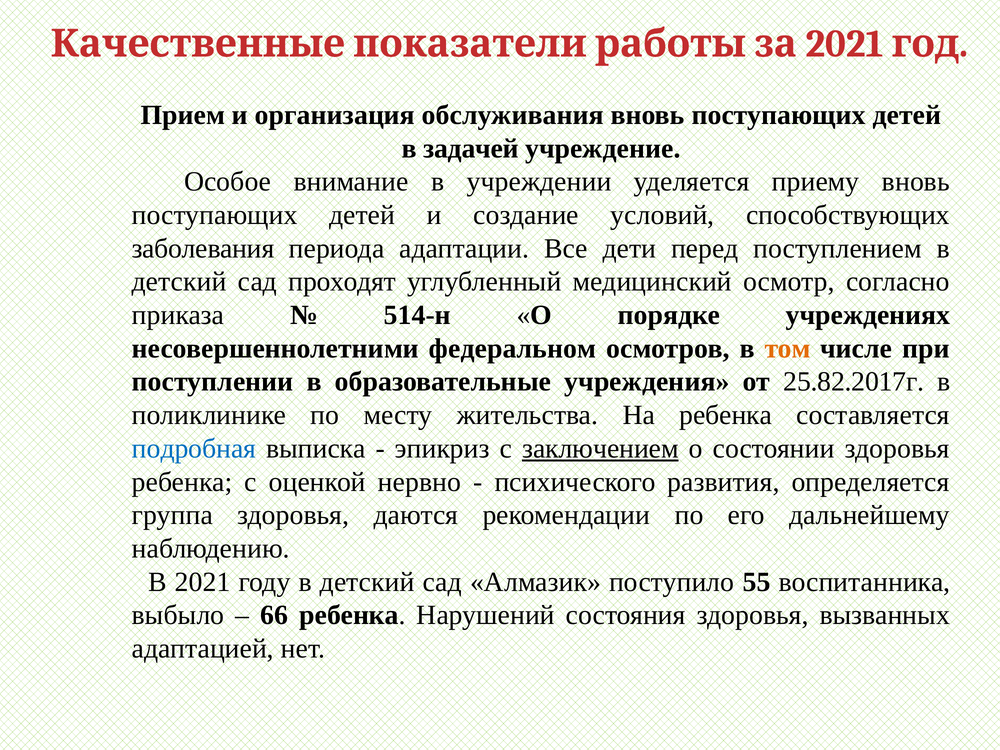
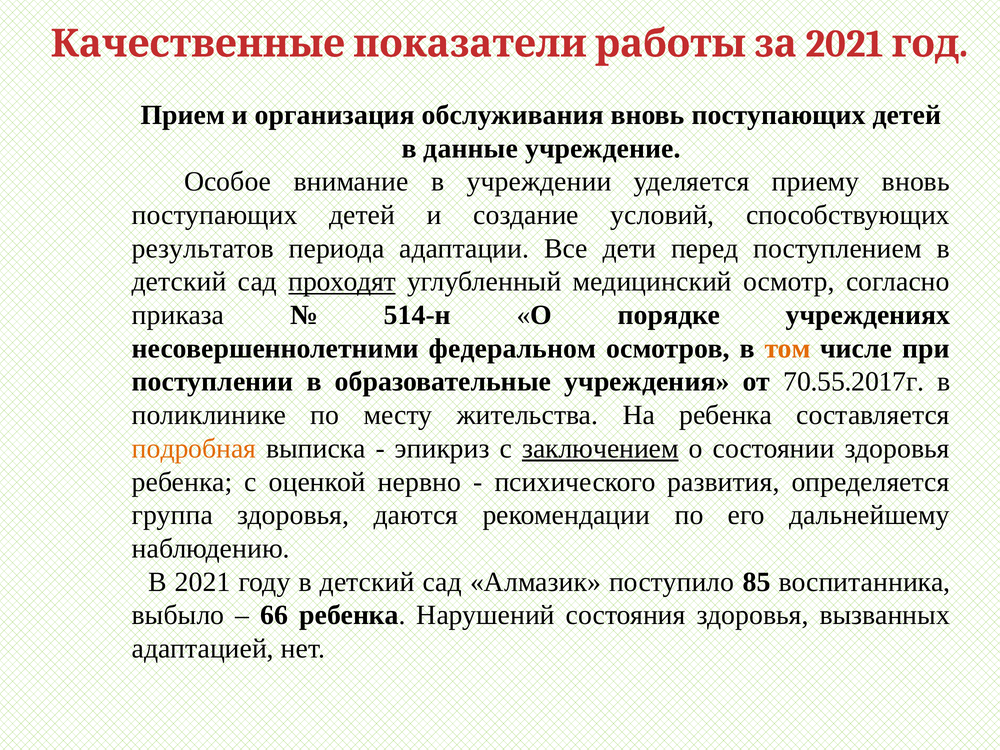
задачей: задачей -> данные
заболевания: заболевания -> результатов
проходят underline: none -> present
25.82.2017г: 25.82.2017г -> 70.55.2017г
подробная colour: blue -> orange
55: 55 -> 85
